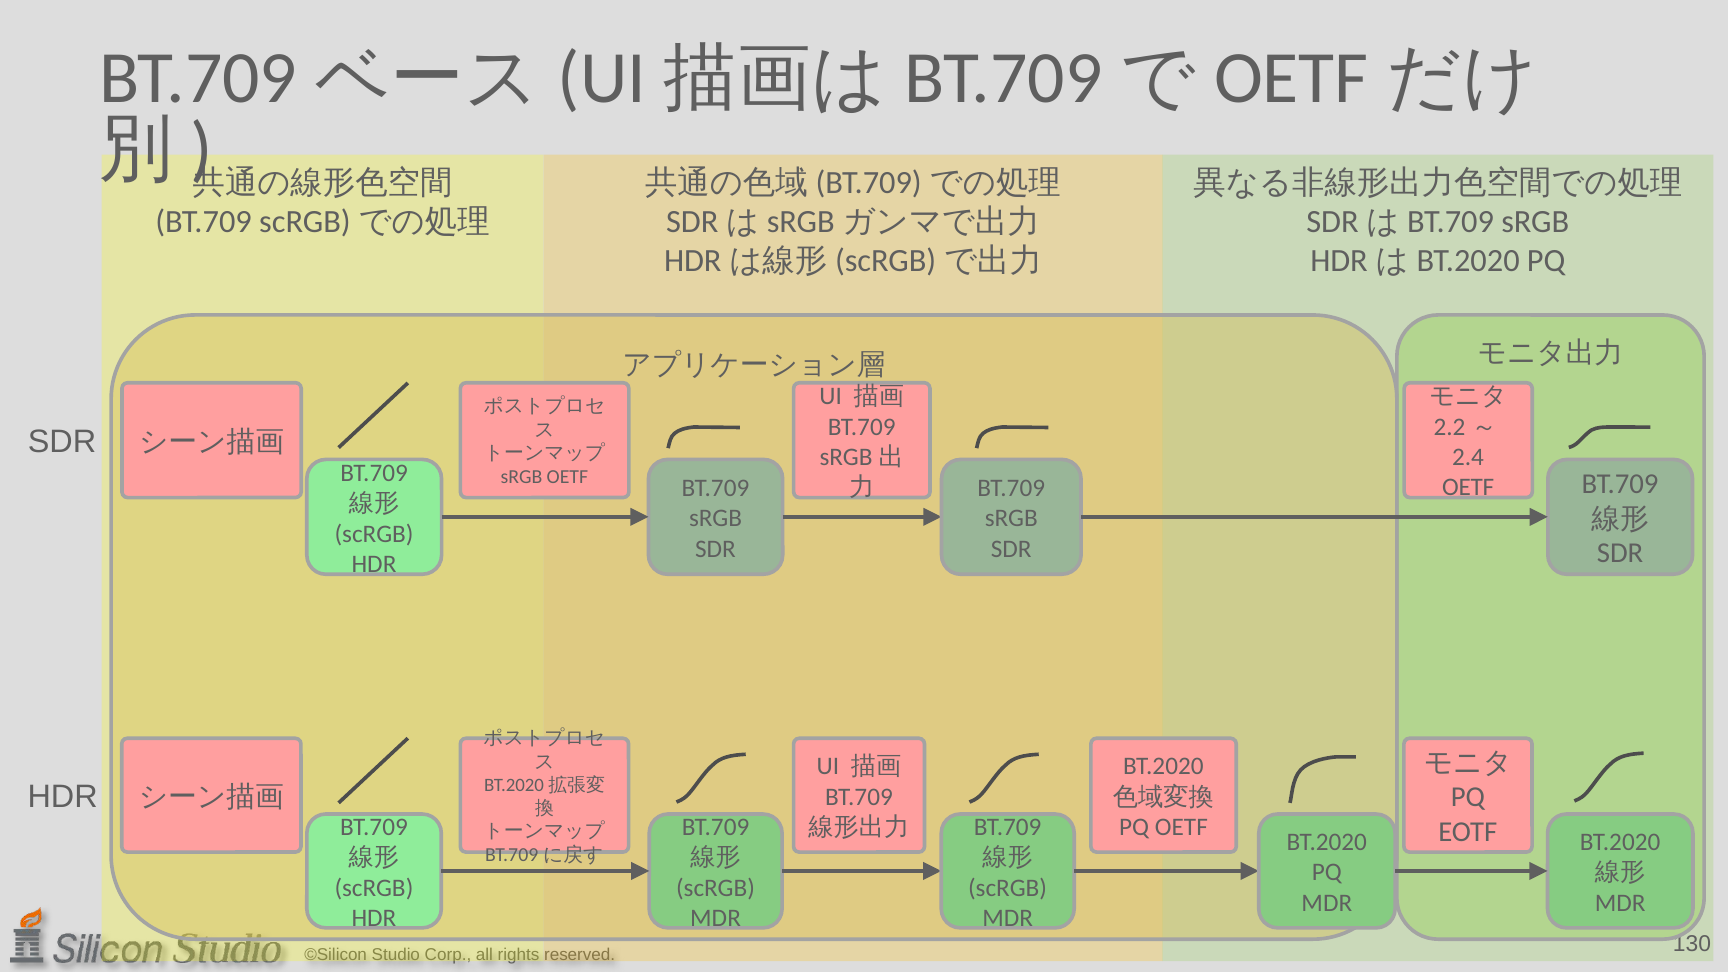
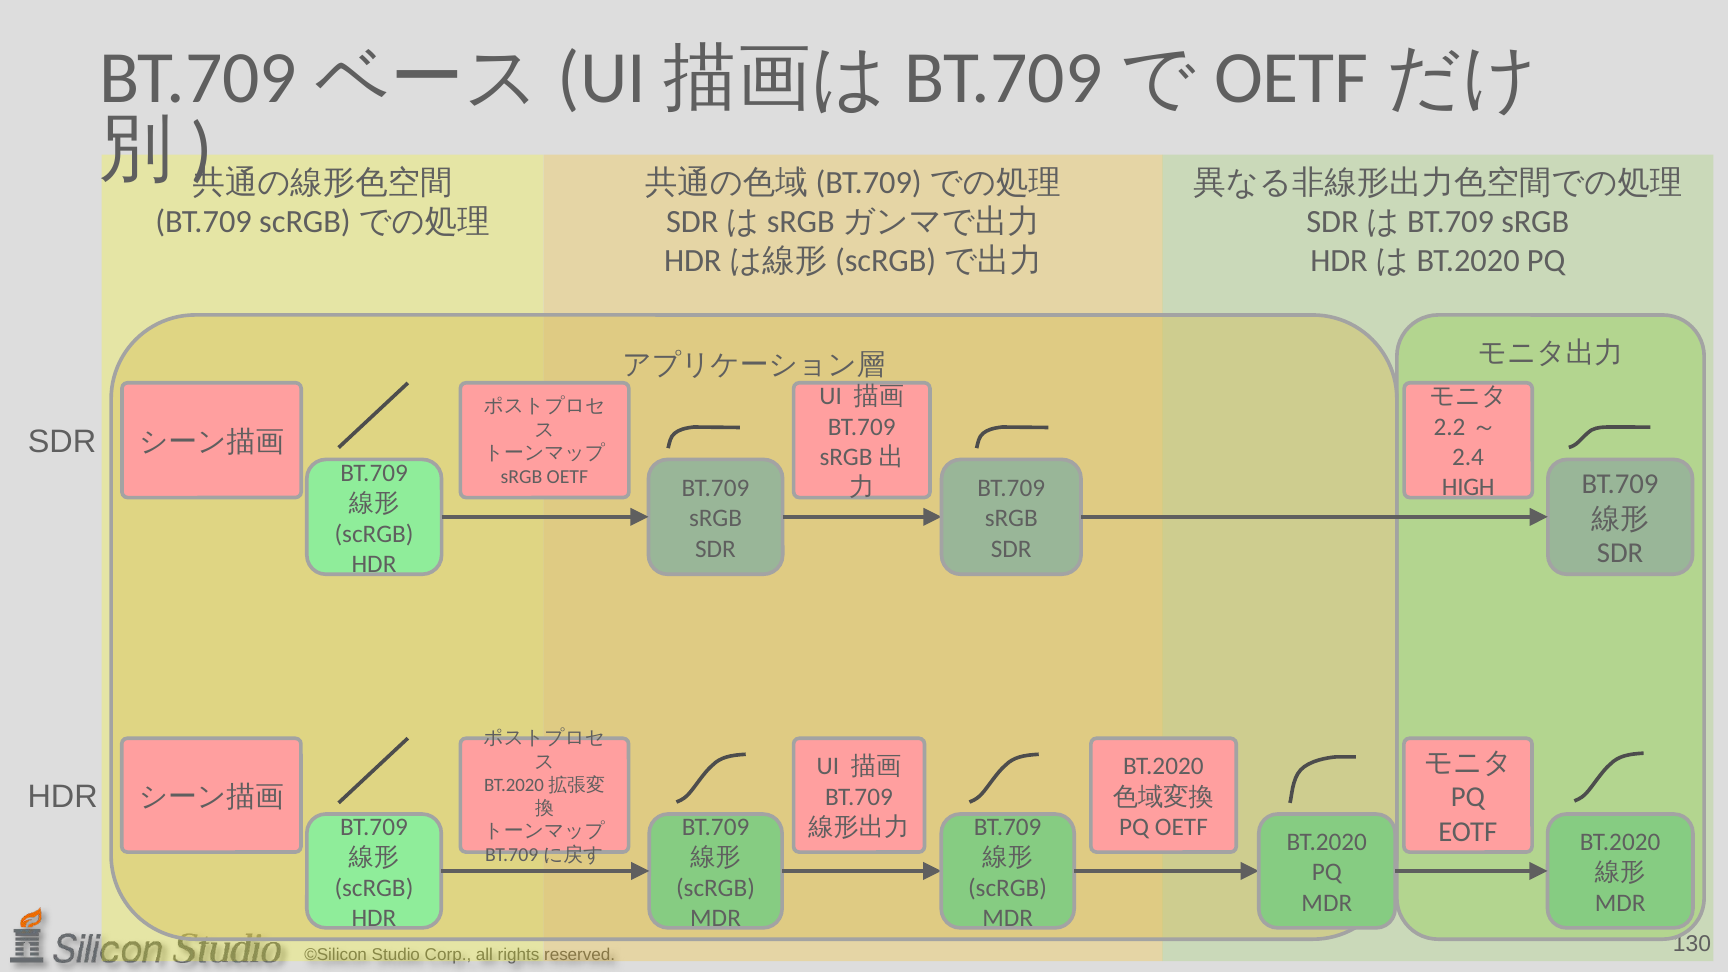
OETF at (1468, 487): OETF -> HIGH
